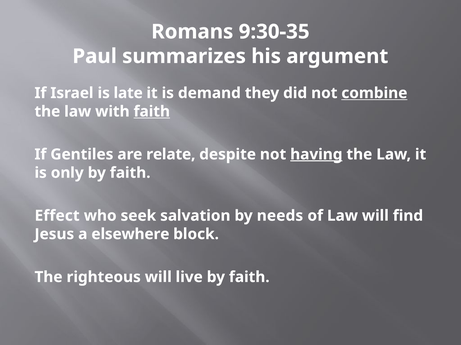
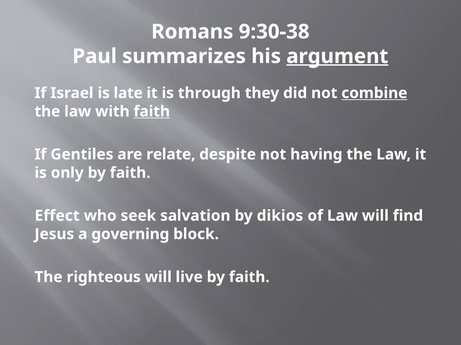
9:30-35: 9:30-35 -> 9:30-38
argument underline: none -> present
demand: demand -> through
having underline: present -> none
needs: needs -> dikios
elsewhere: elsewhere -> governing
